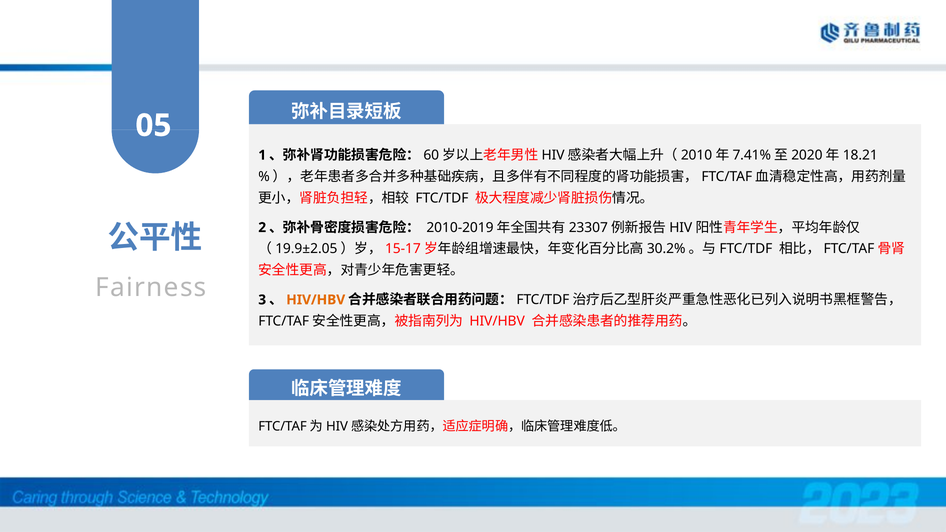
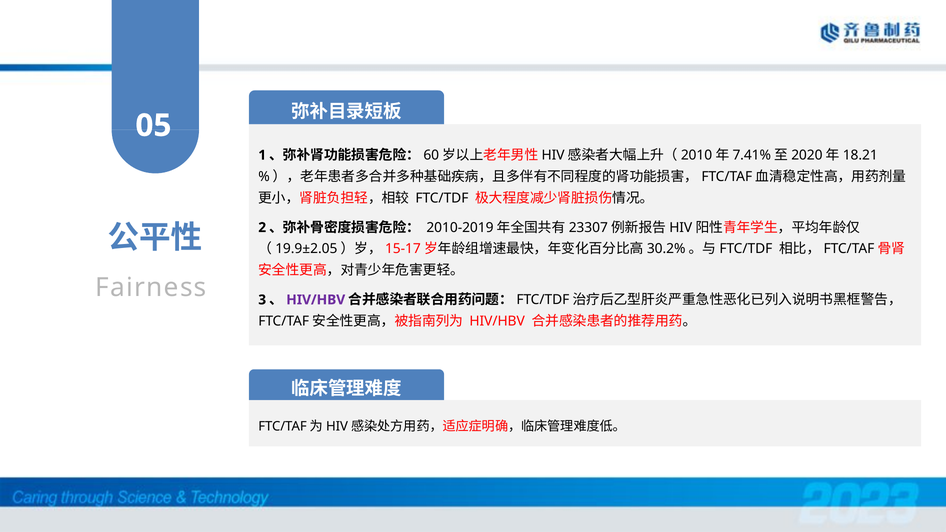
HIV/HBV at (316, 300) colour: orange -> purple
